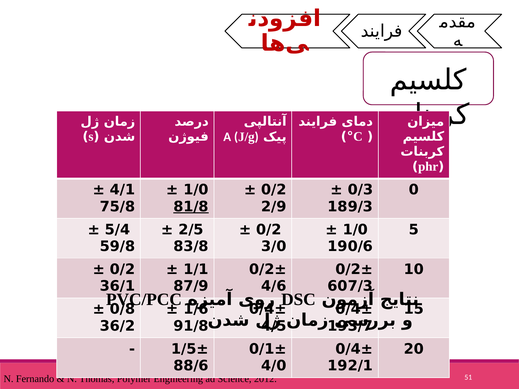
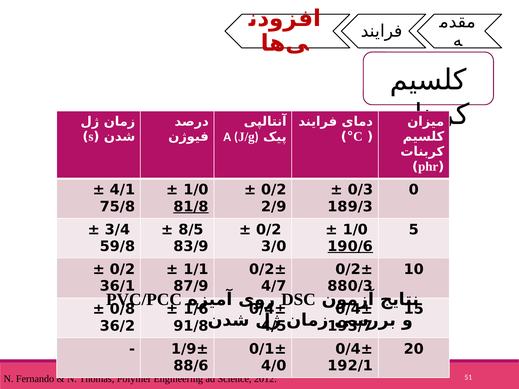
5/4: 5/4 -> 3/4
2/5: 2/5 -> 8/5
83/8: 83/8 -> 83/9
190/6 underline: none -> present
4/6: 4/6 -> 4/7
607/3: 607/3 -> 880/3
1/5±: 1/5± -> 1/9±
